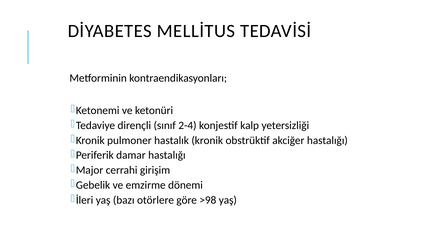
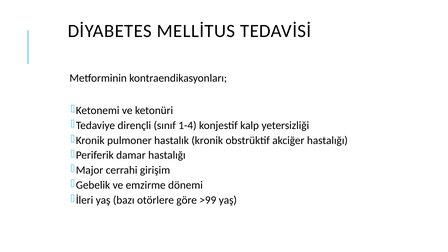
2-4: 2-4 -> 1-4
>98: >98 -> >99
